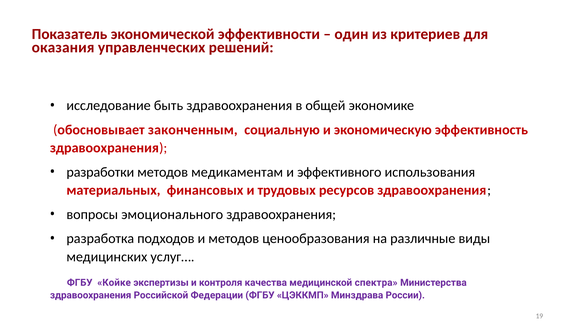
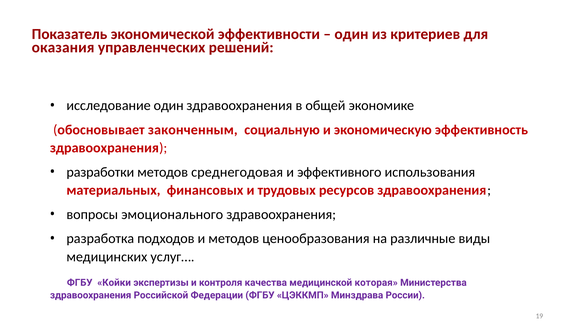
исследование быть: быть -> один
медикаментам: медикаментам -> среднегодовая
Койке: Койке -> Койки
спектра: спектра -> которая
